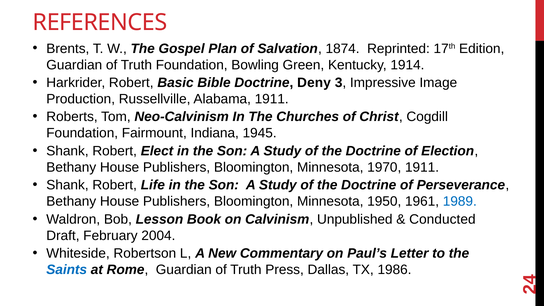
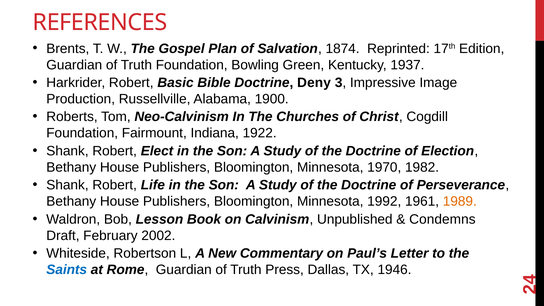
1914: 1914 -> 1937
Alabama 1911: 1911 -> 1900
1945: 1945 -> 1922
1970 1911: 1911 -> 1982
1950: 1950 -> 1992
1989 colour: blue -> orange
Conducted: Conducted -> Condemns
2004: 2004 -> 2002
1986: 1986 -> 1946
